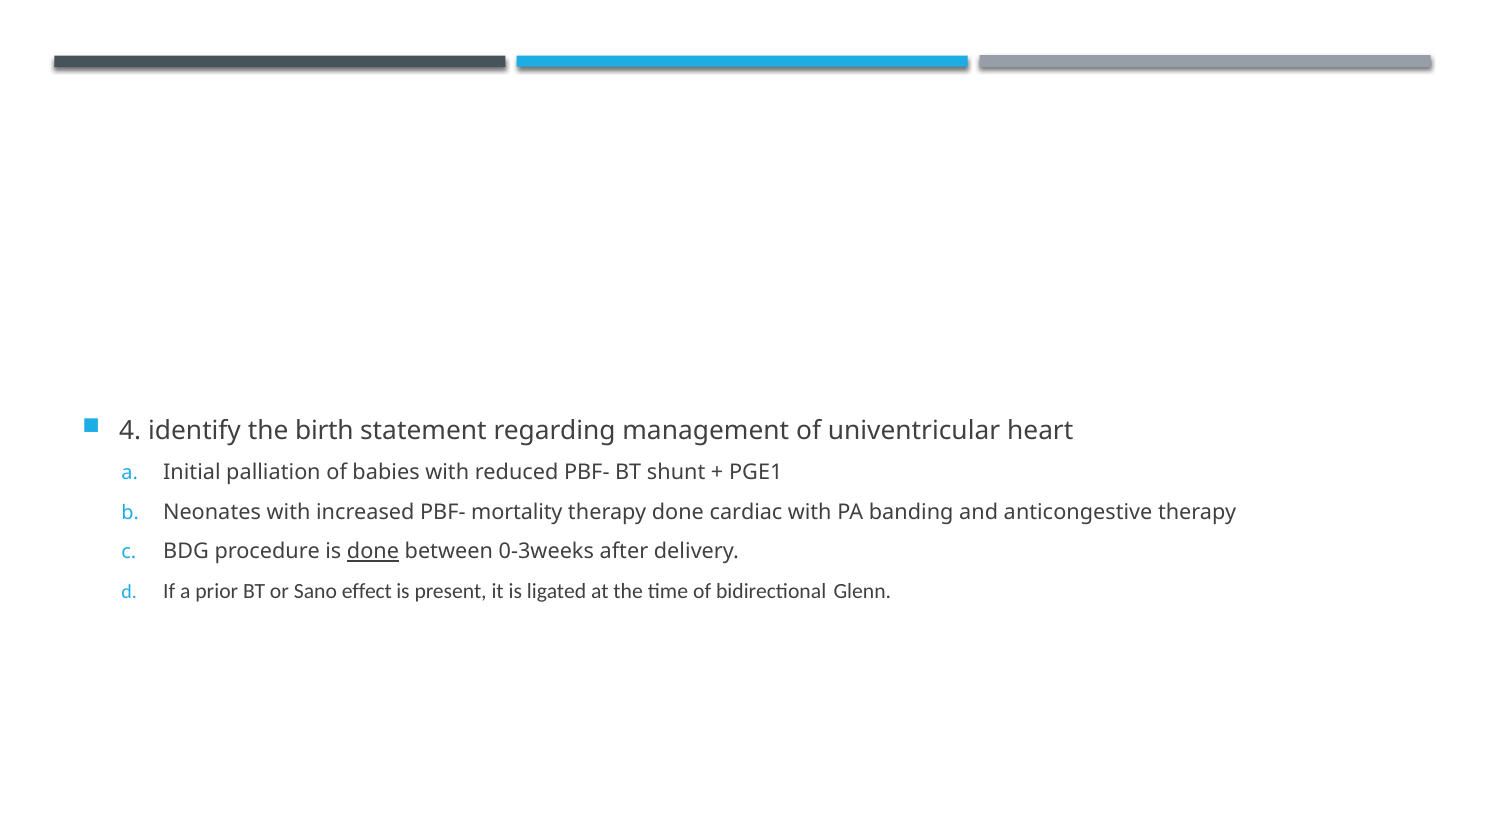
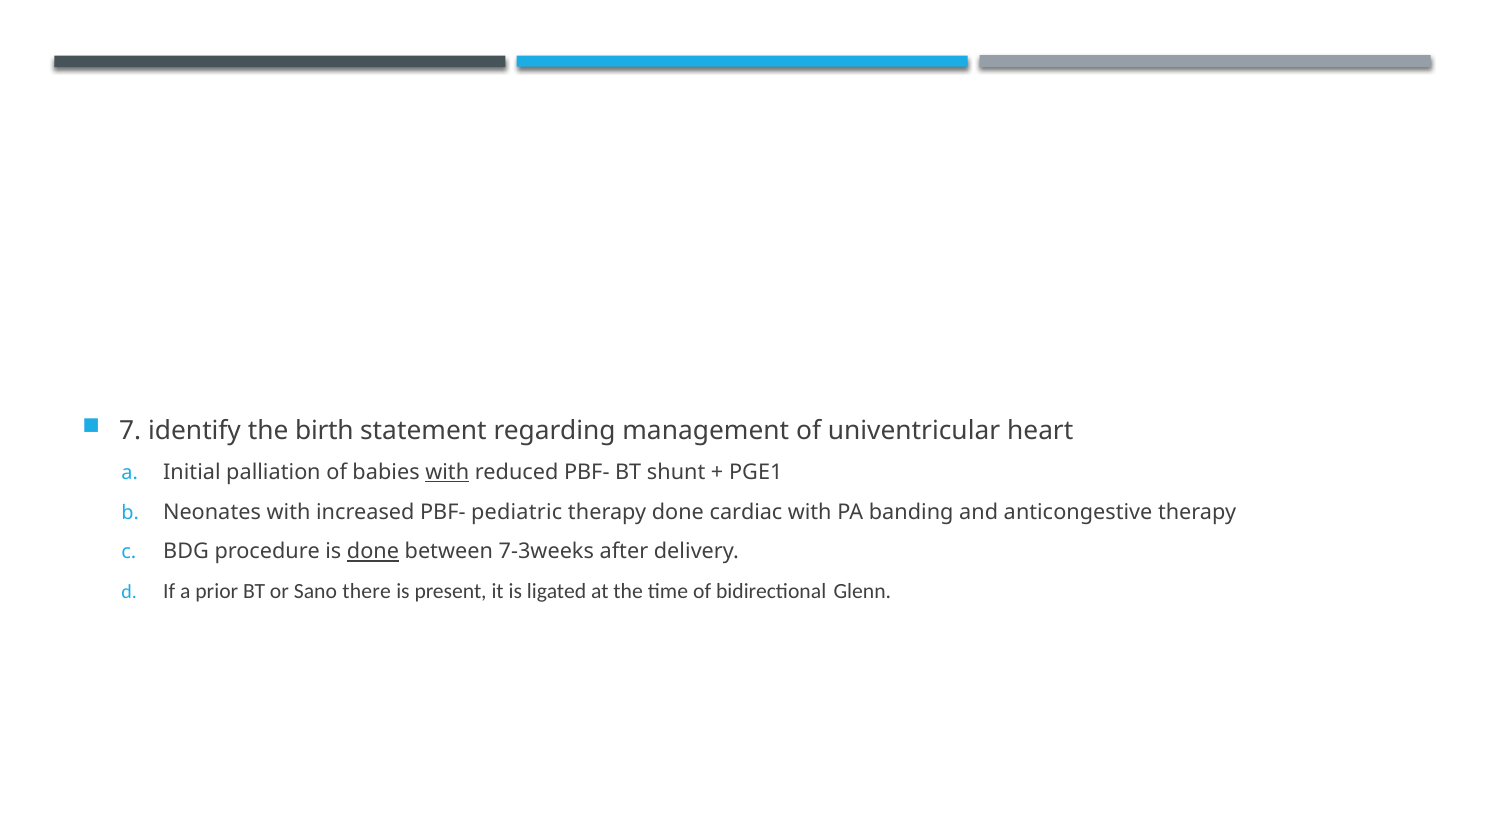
4: 4 -> 7
with at (447, 473) underline: none -> present
mortality: mortality -> pediatric
0-3weeks: 0-3weeks -> 7-3weeks
effect: effect -> there
